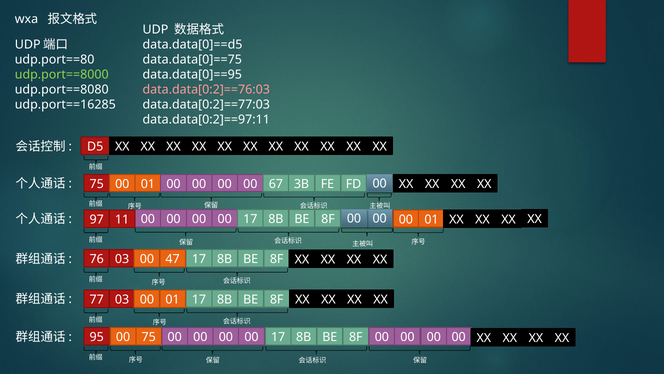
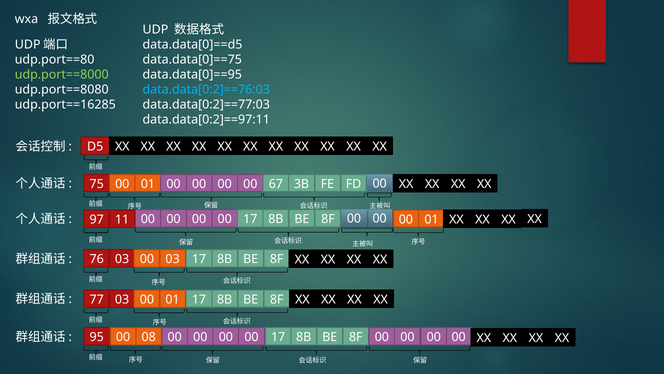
data.data[0:2]==76:03 colour: pink -> light blue
00 47: 47 -> 03
00 75: 75 -> 08
